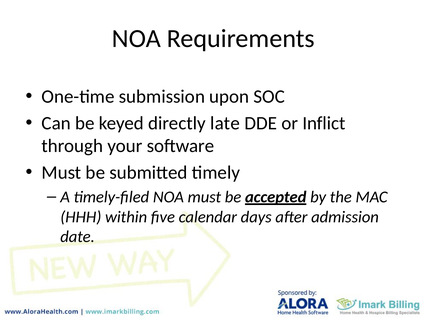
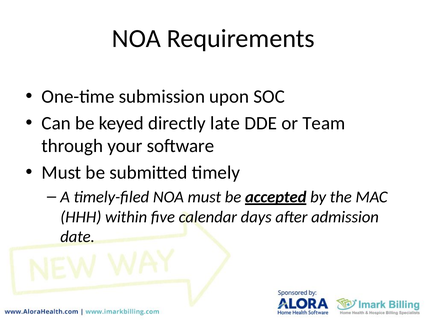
Inflict: Inflict -> Team
